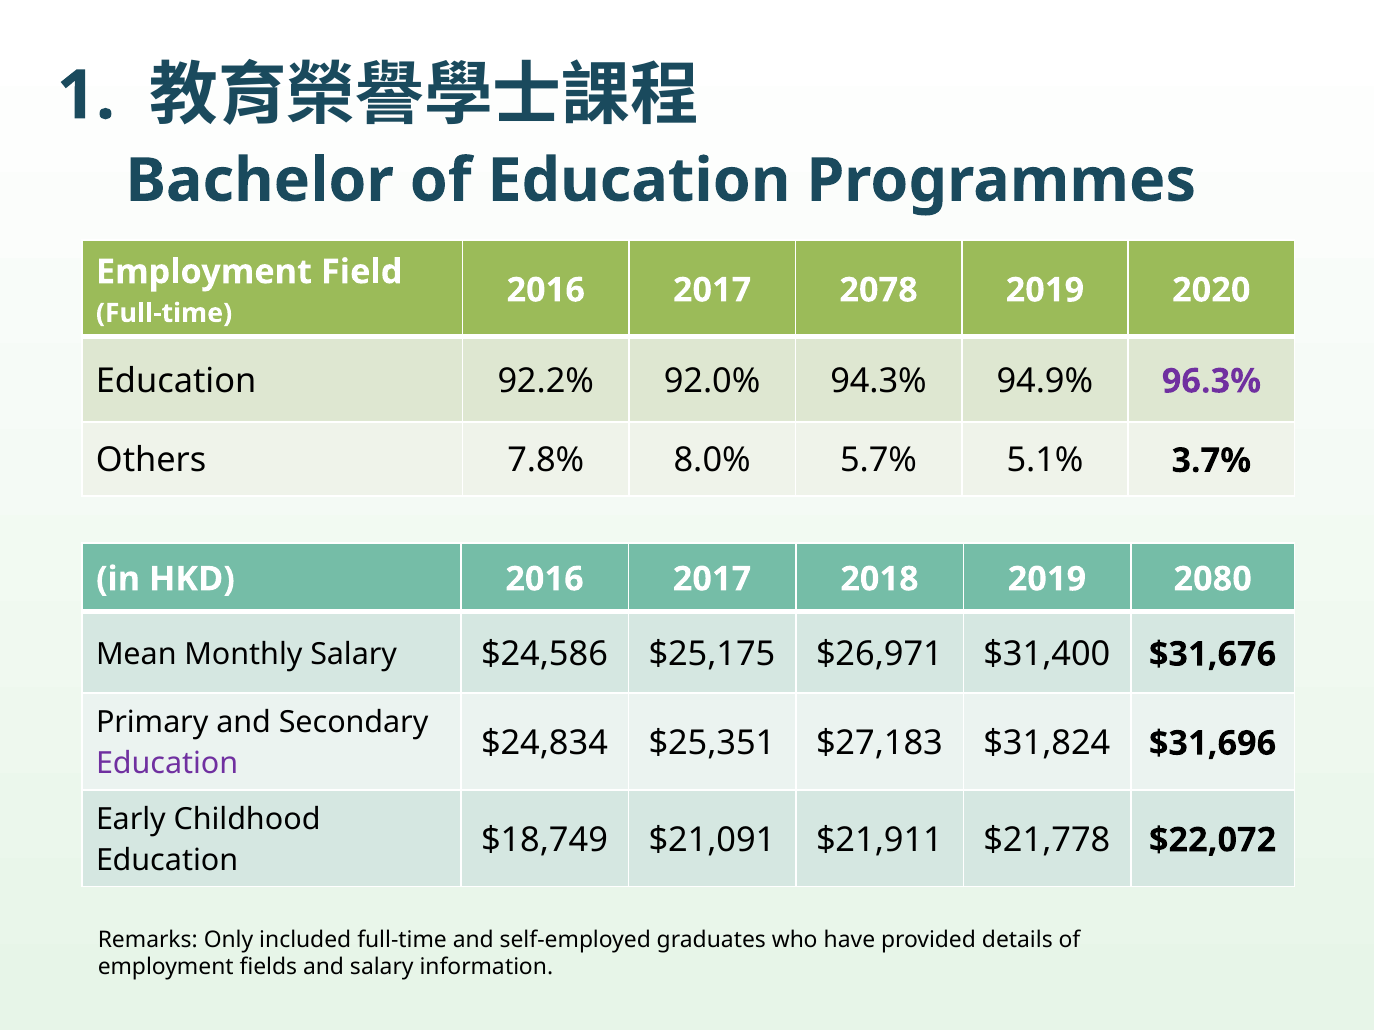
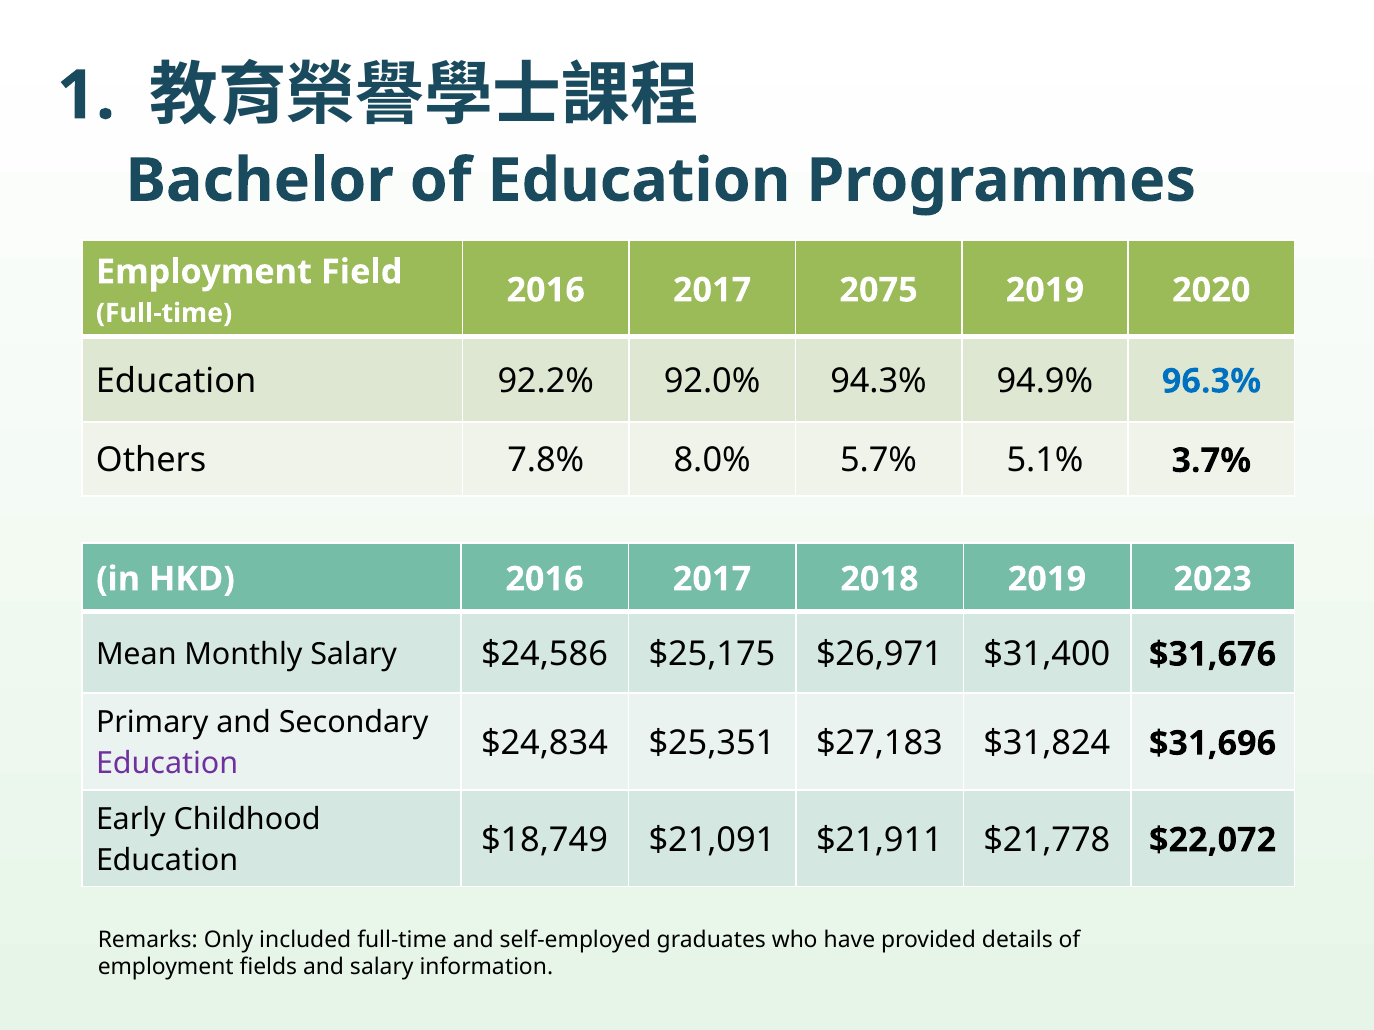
2078: 2078 -> 2075
96.3% colour: purple -> blue
2080: 2080 -> 2023
